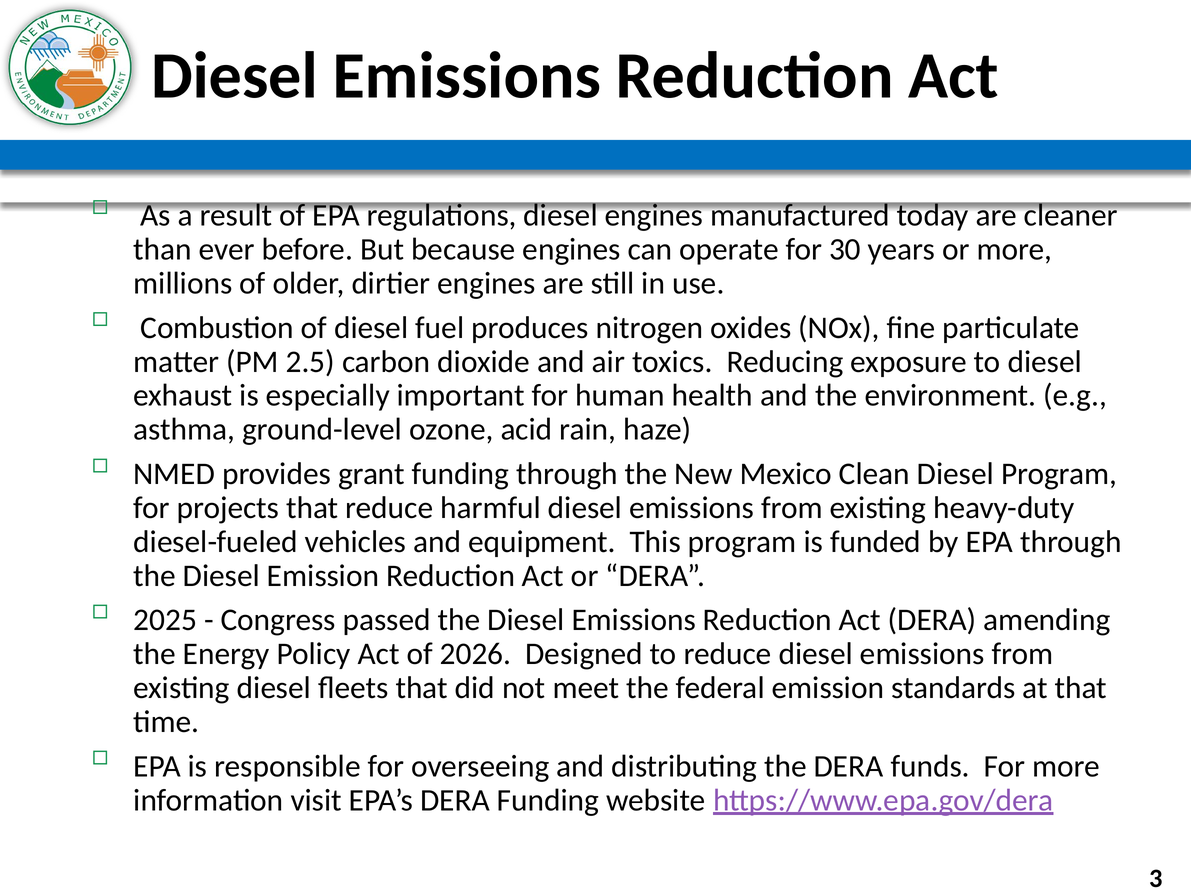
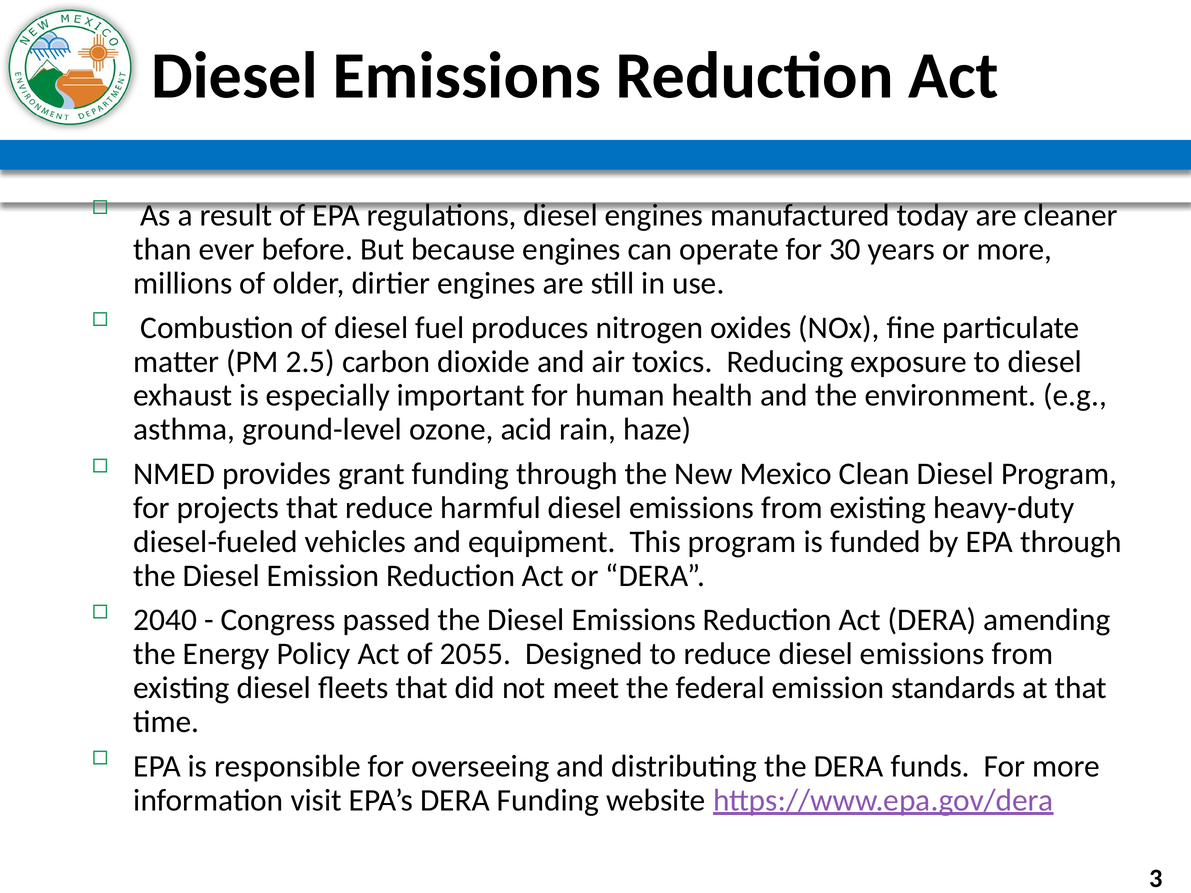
2025: 2025 -> 2040
2026: 2026 -> 2055
